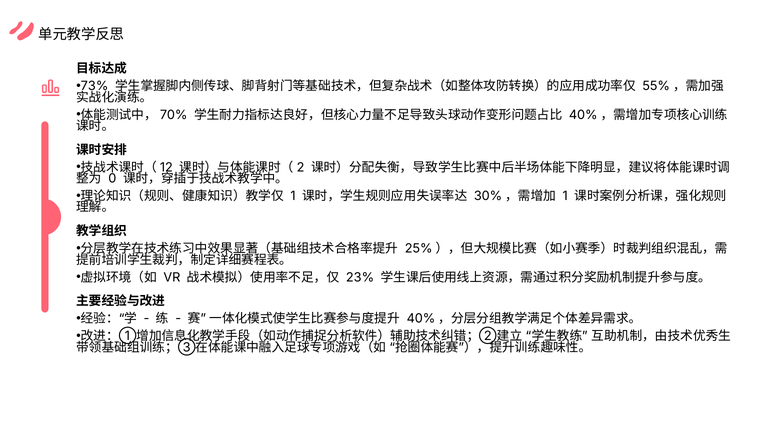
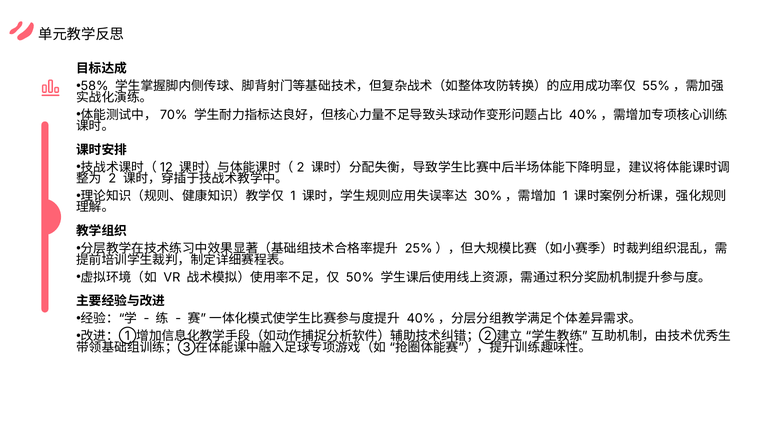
73%: 73% -> 58%
0: 0 -> 2
23%: 23% -> 50%
